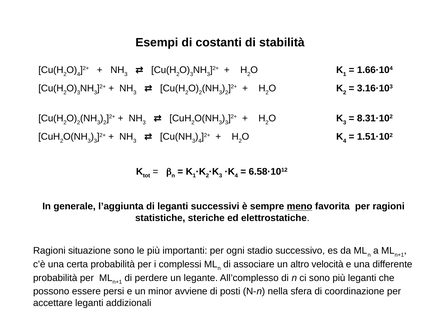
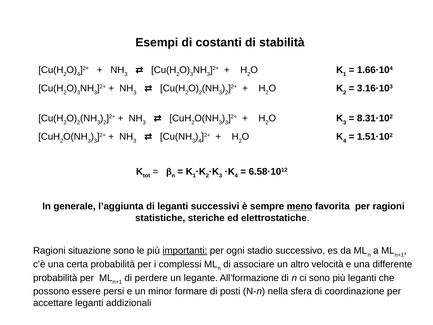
importanti underline: none -> present
All’complesso: All’complesso -> All’formazione
avviene: avviene -> formare
